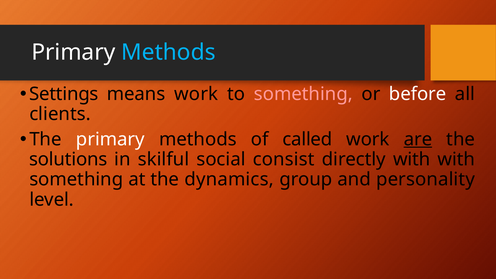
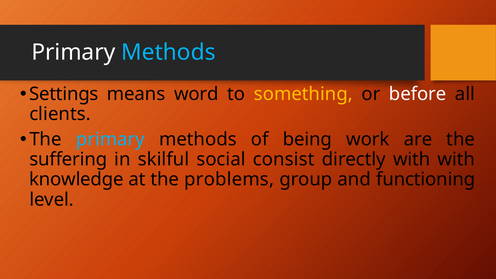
means work: work -> word
something at (303, 94) colour: pink -> yellow
primary at (110, 139) colour: white -> light blue
called: called -> being
are underline: present -> none
solutions: solutions -> suffering
something at (76, 179): something -> knowledge
dynamics: dynamics -> problems
personality: personality -> functioning
